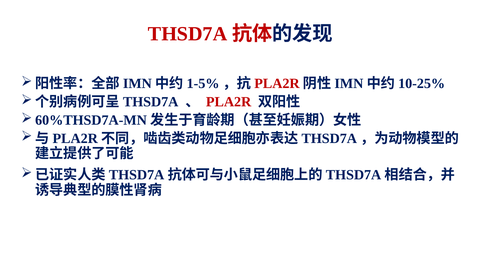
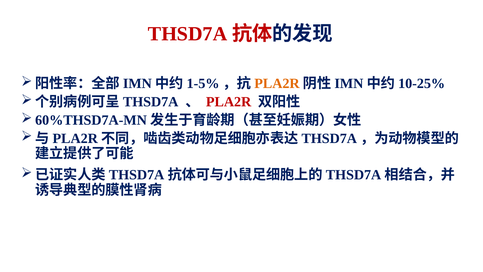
PLA2R at (277, 84) colour: red -> orange
